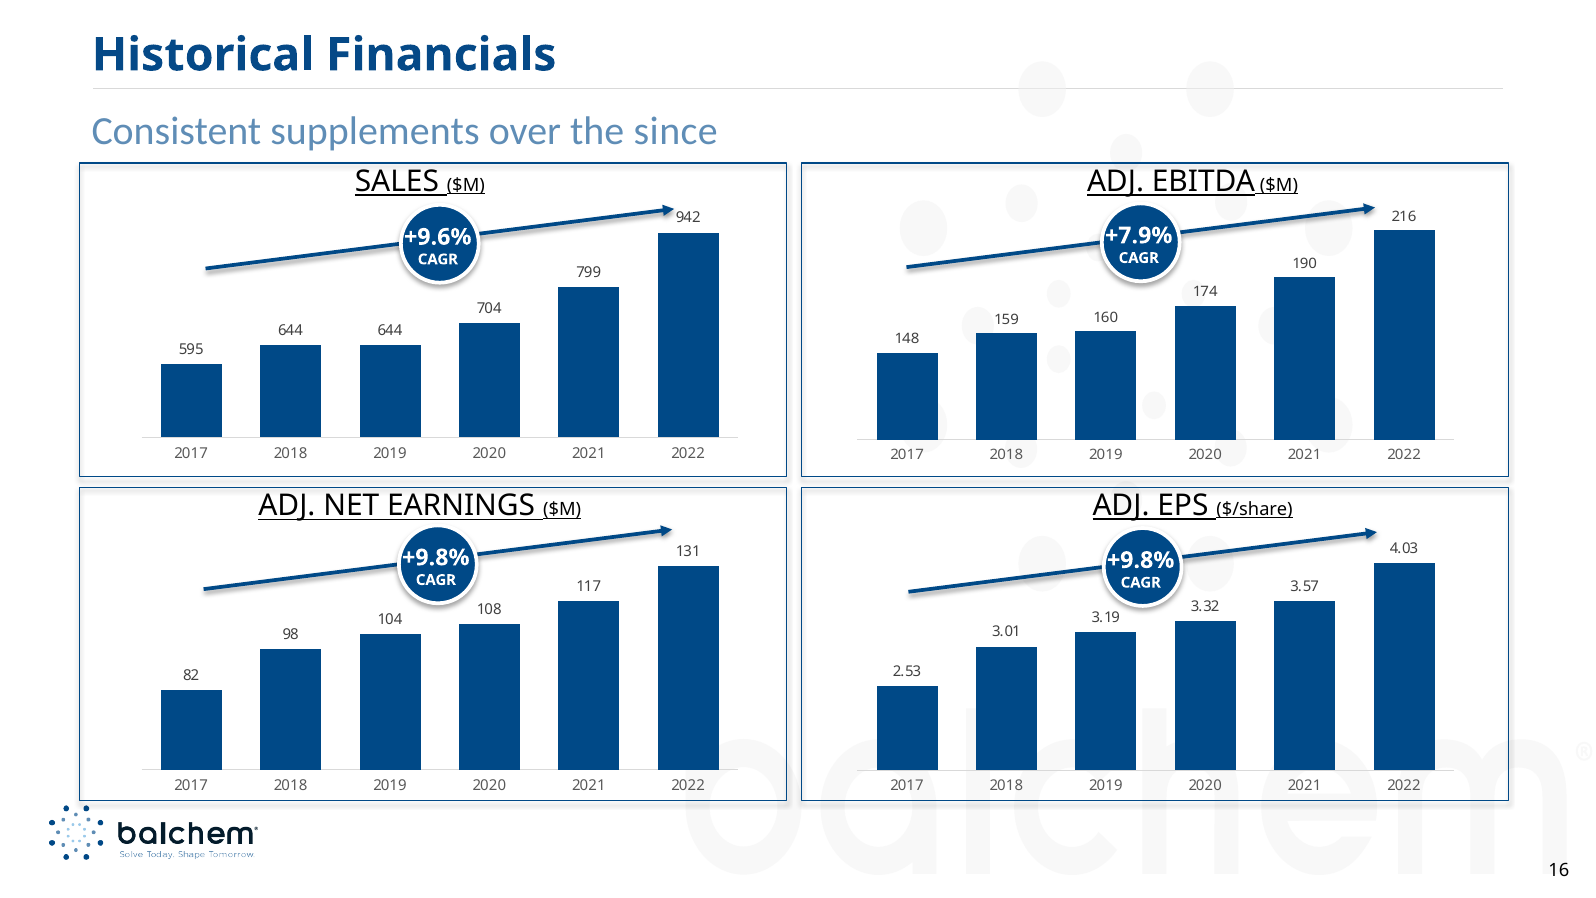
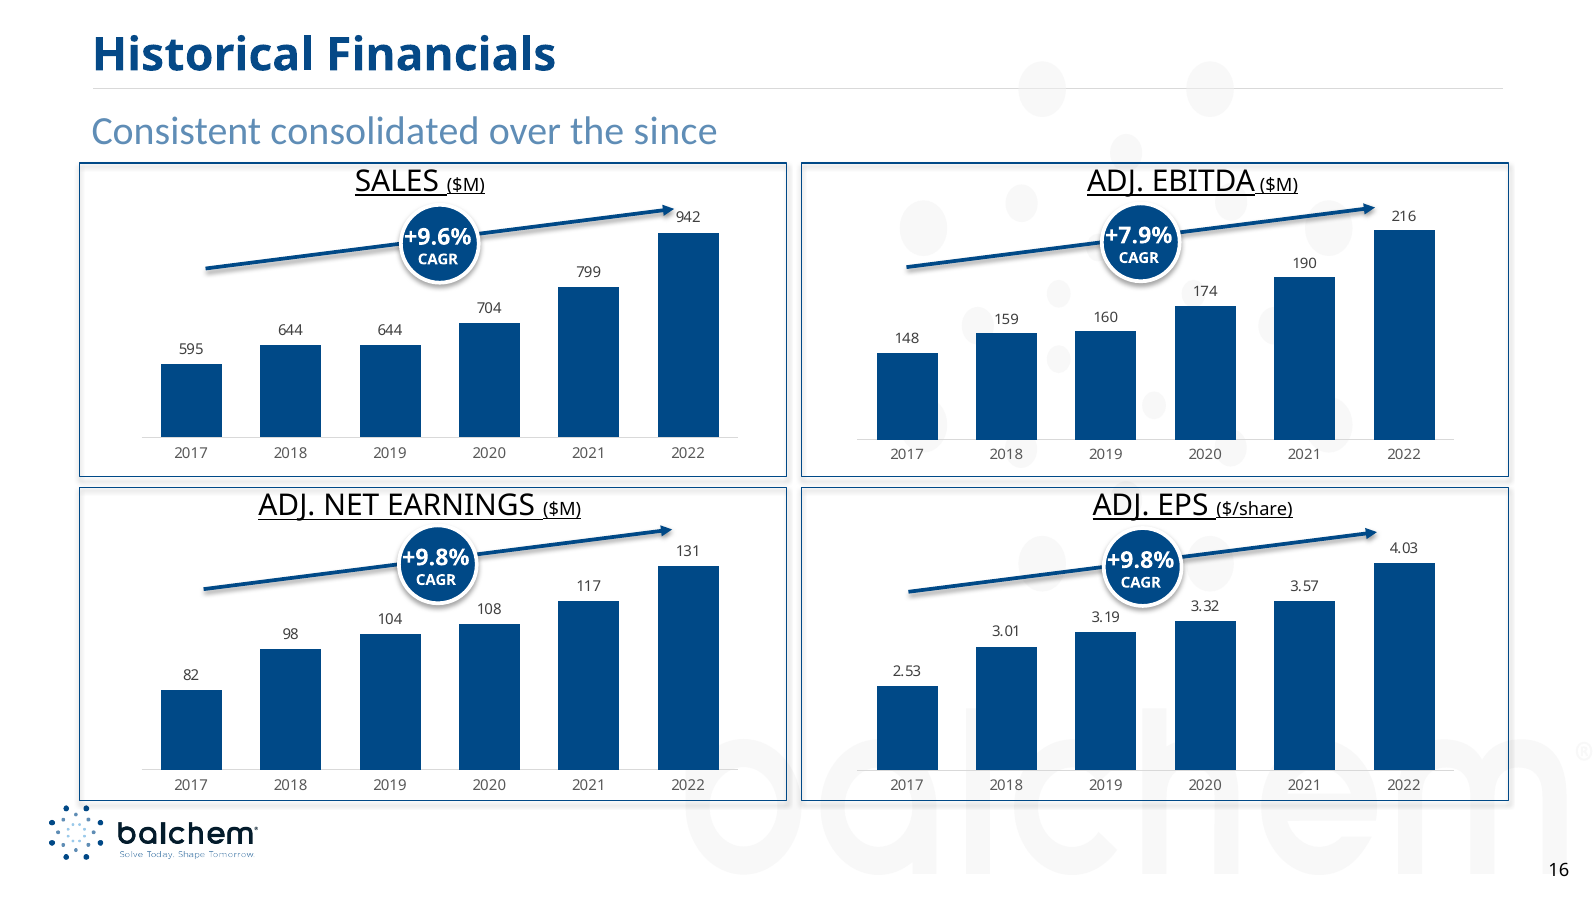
supplements: supplements -> consolidated
